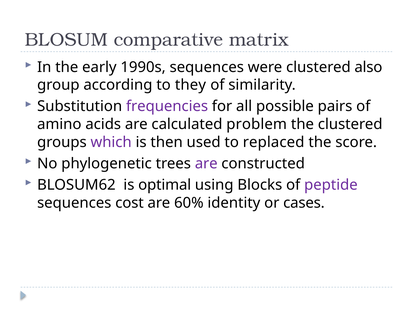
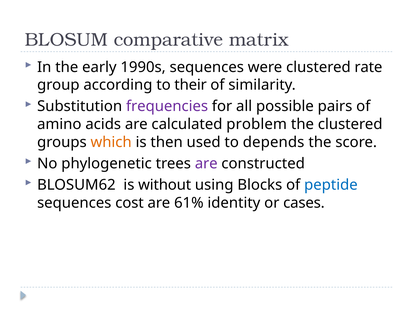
also: also -> rate
they: they -> their
which colour: purple -> orange
replaced: replaced -> depends
optimal: optimal -> without
peptide colour: purple -> blue
60%: 60% -> 61%
